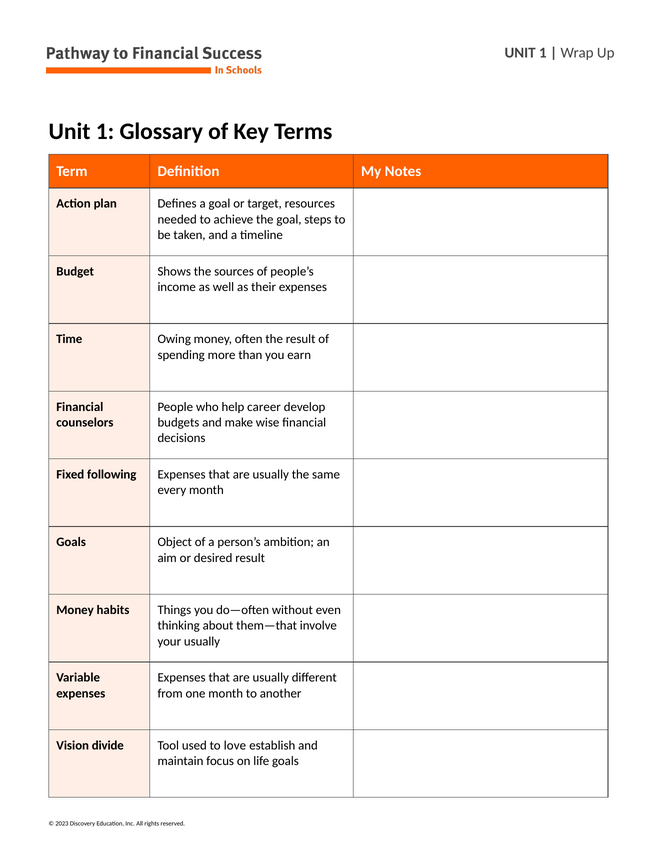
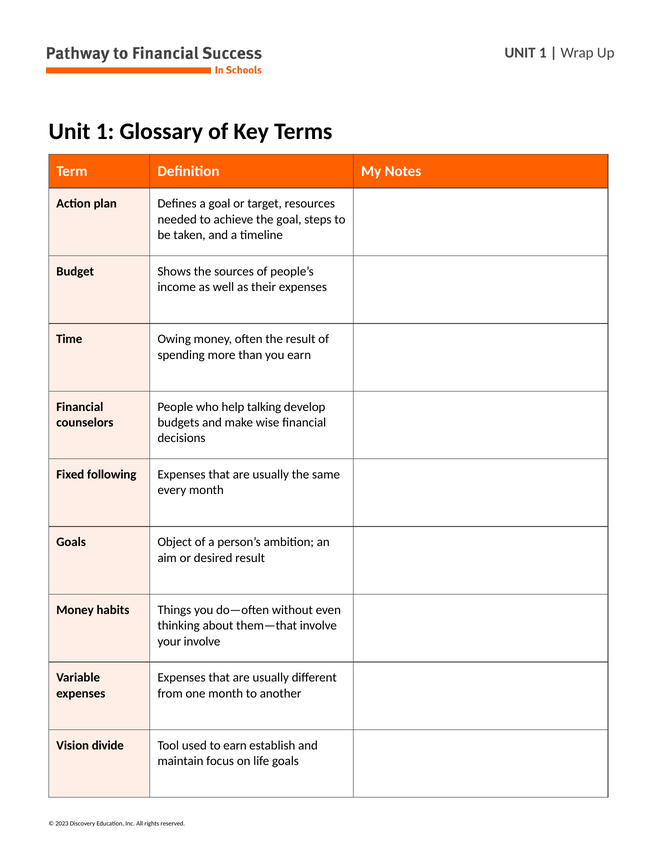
career: career -> talking
your usually: usually -> involve
to love: love -> earn
